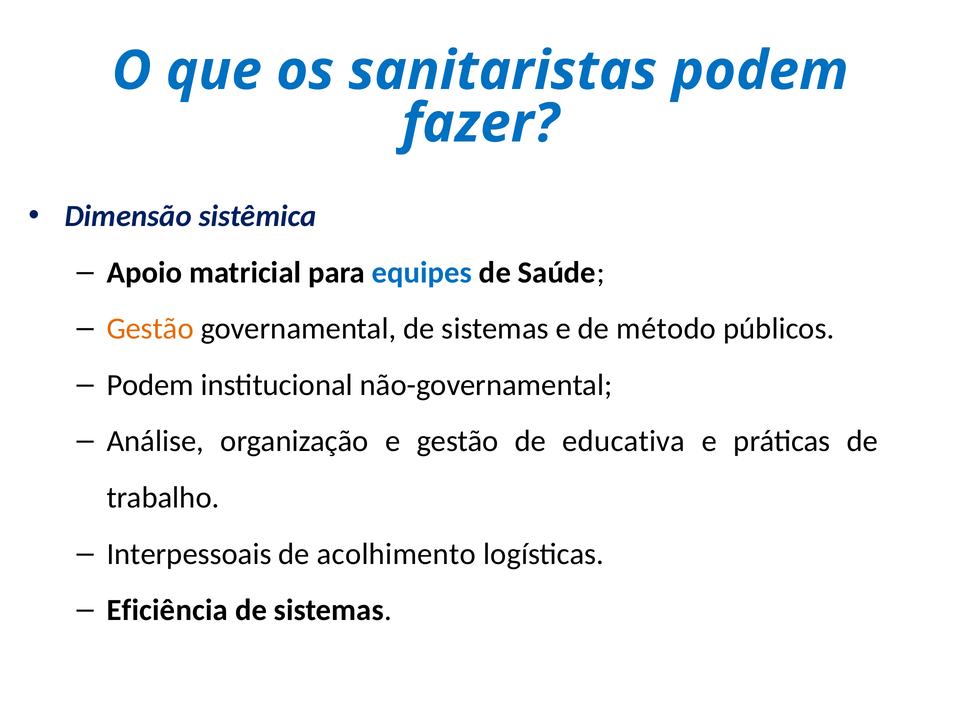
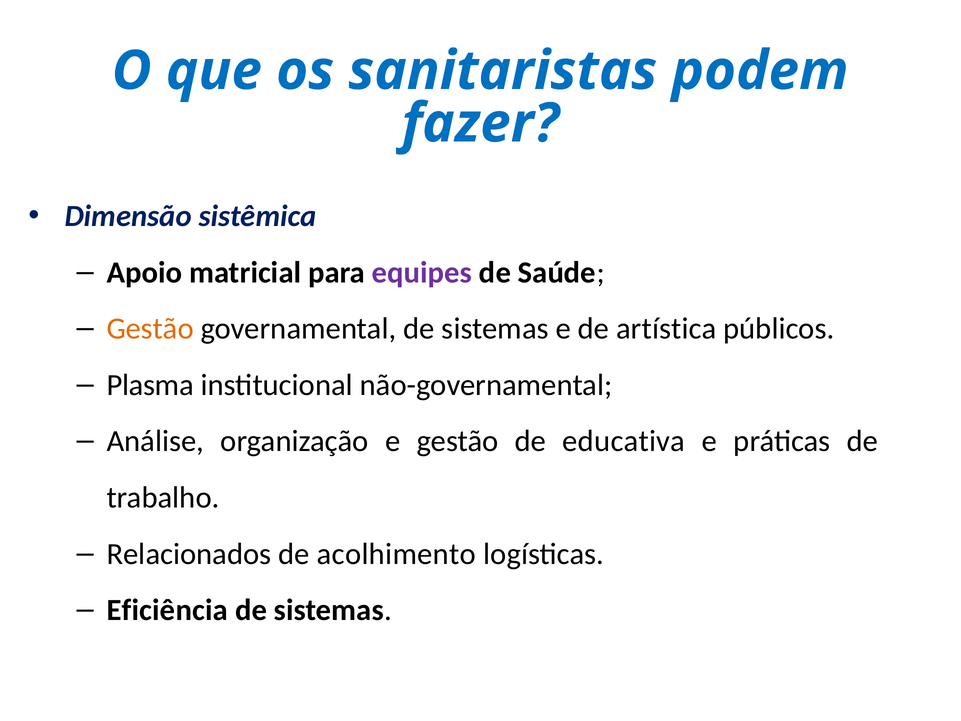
equipes colour: blue -> purple
método: método -> artística
Podem at (150, 385): Podem -> Plasma
Interpessoais: Interpessoais -> Relacionados
